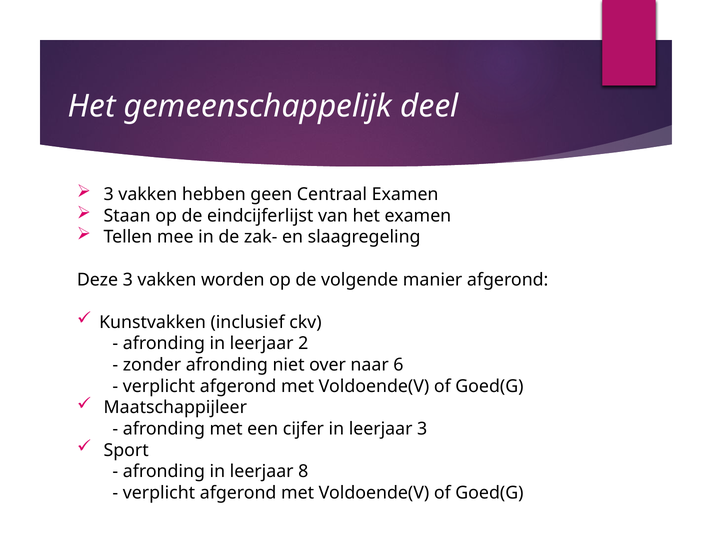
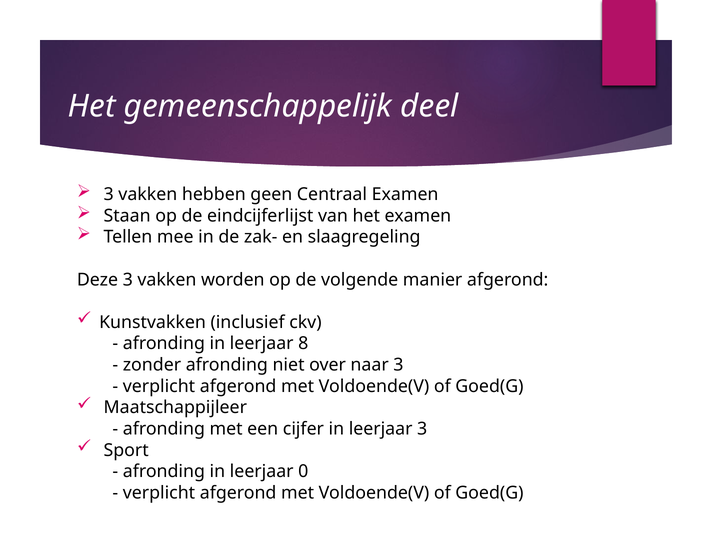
2: 2 -> 8
naar 6: 6 -> 3
8: 8 -> 0
